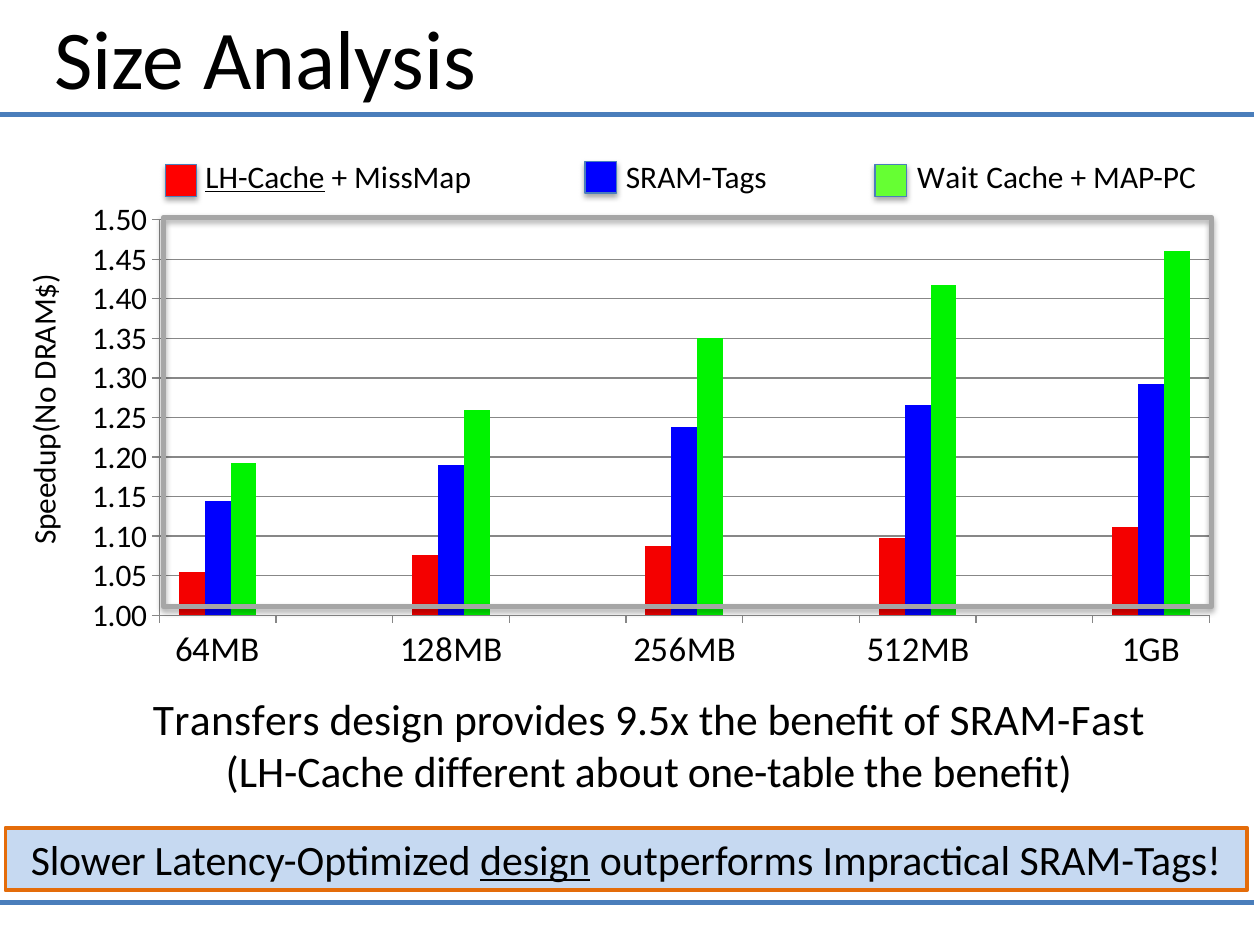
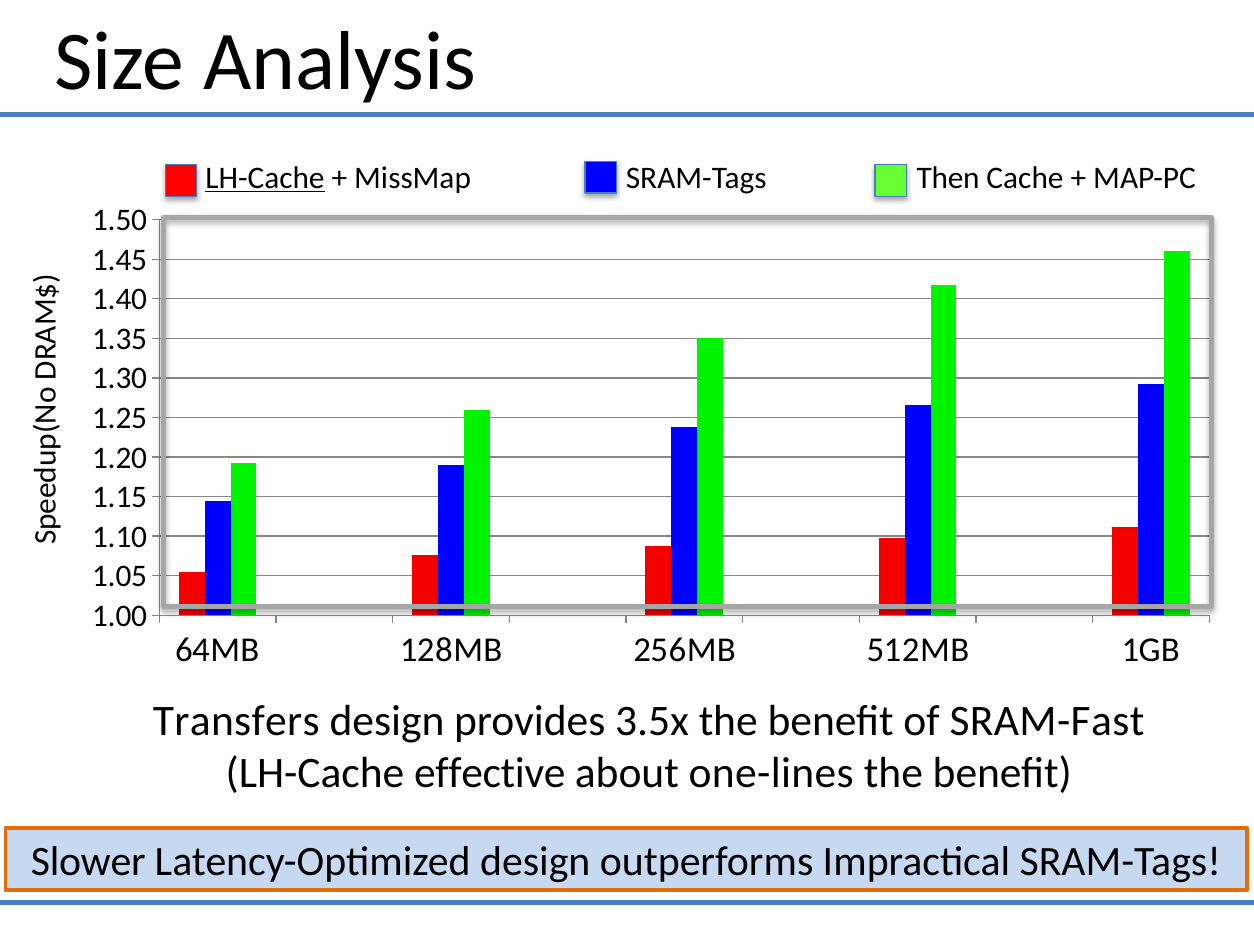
Wait: Wait -> Then
9.5x: 9.5x -> 3.5x
different: different -> effective
one-table: one-table -> one-lines
design at (535, 862) underline: present -> none
